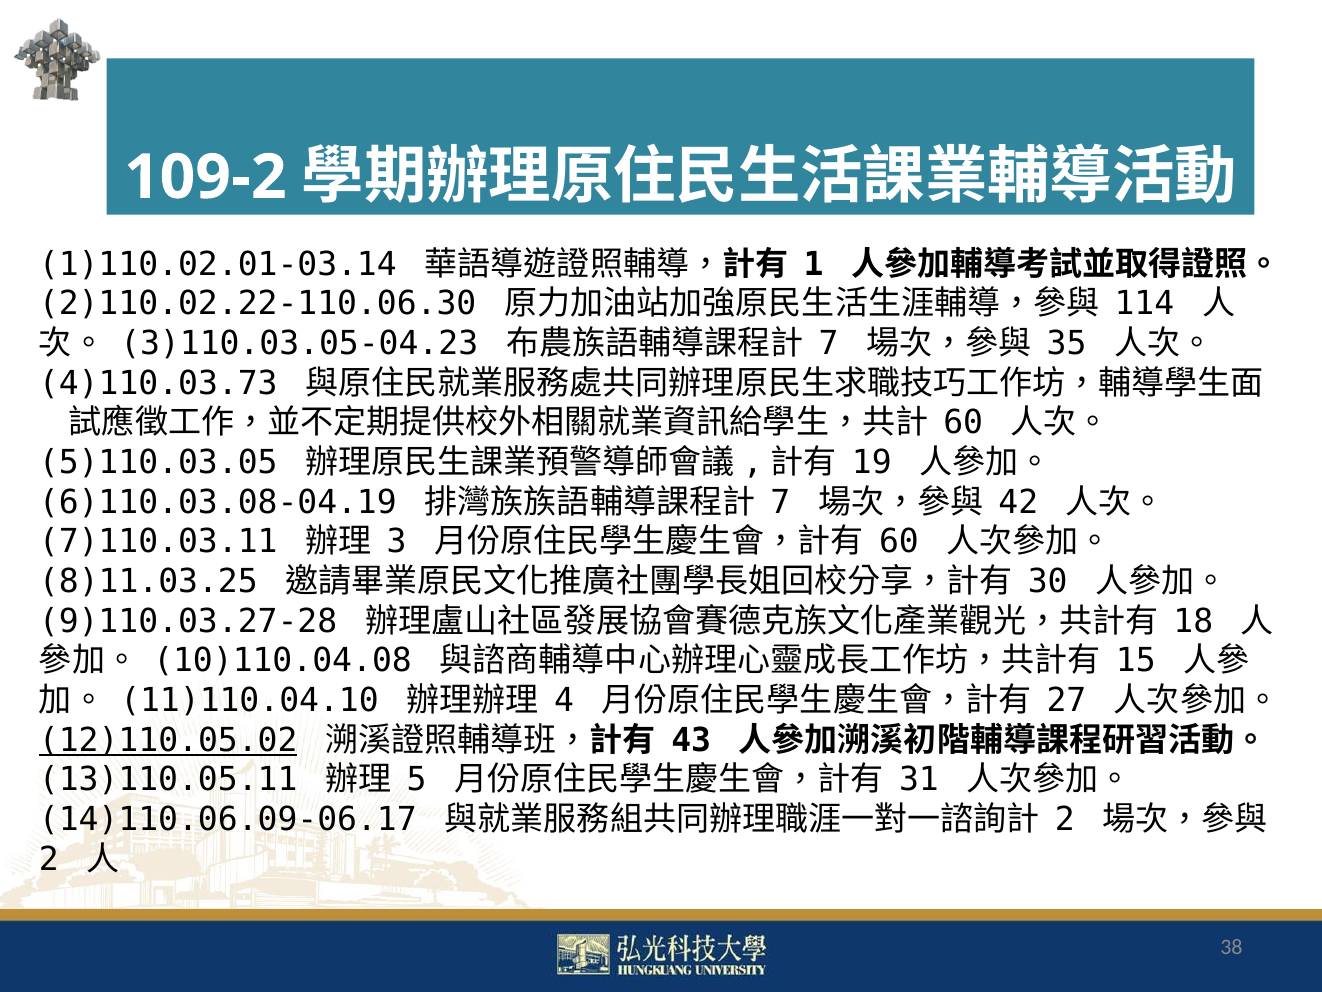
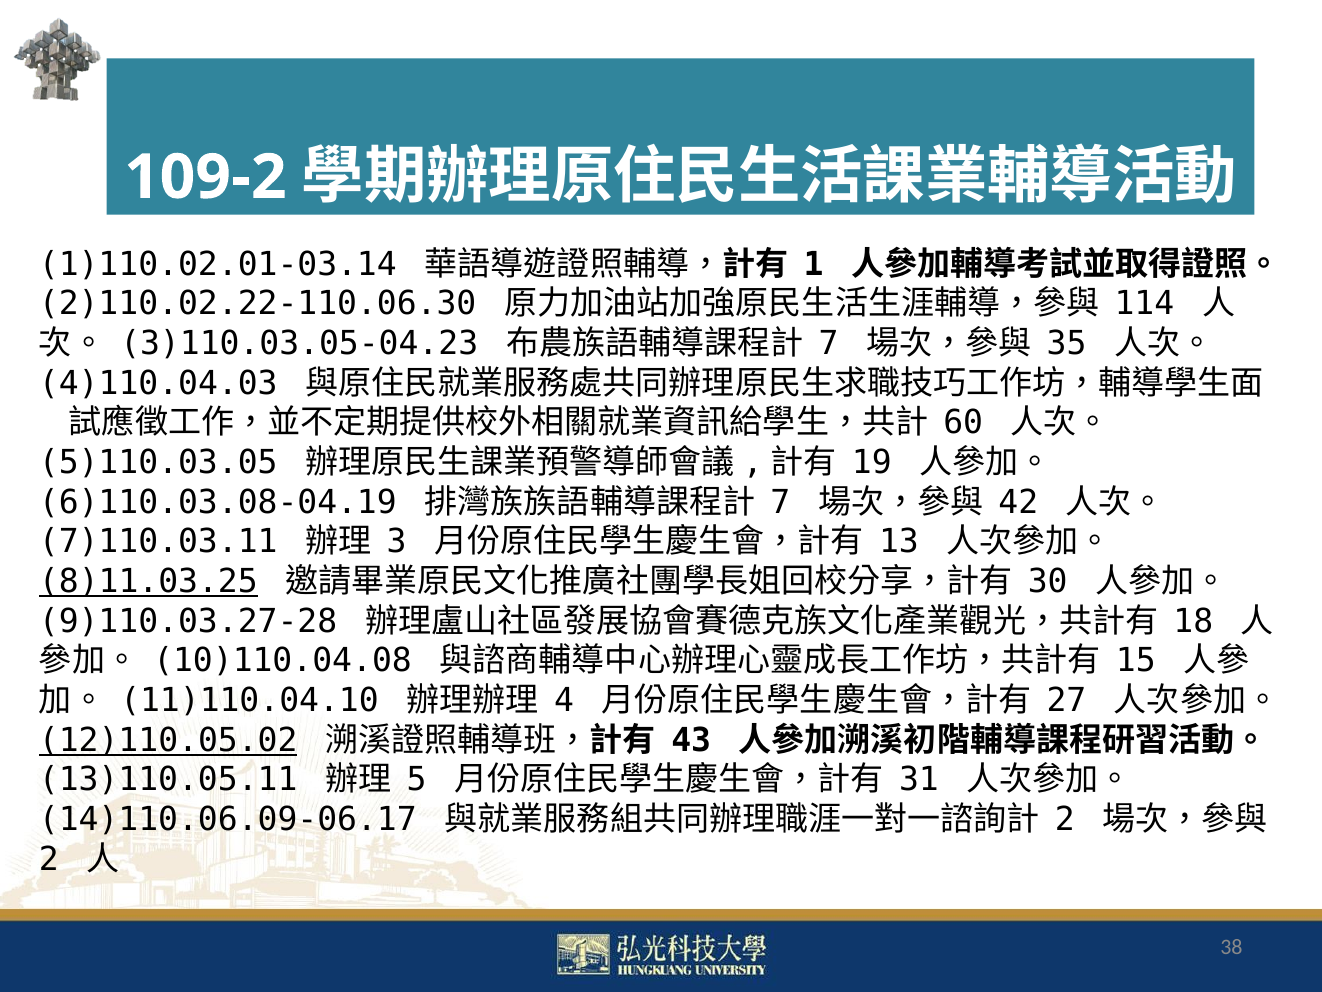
4)110.03.73: 4)110.03.73 -> 4)110.04.03
60 at (899, 542): 60 -> 13
8)11.03.25 underline: none -> present
